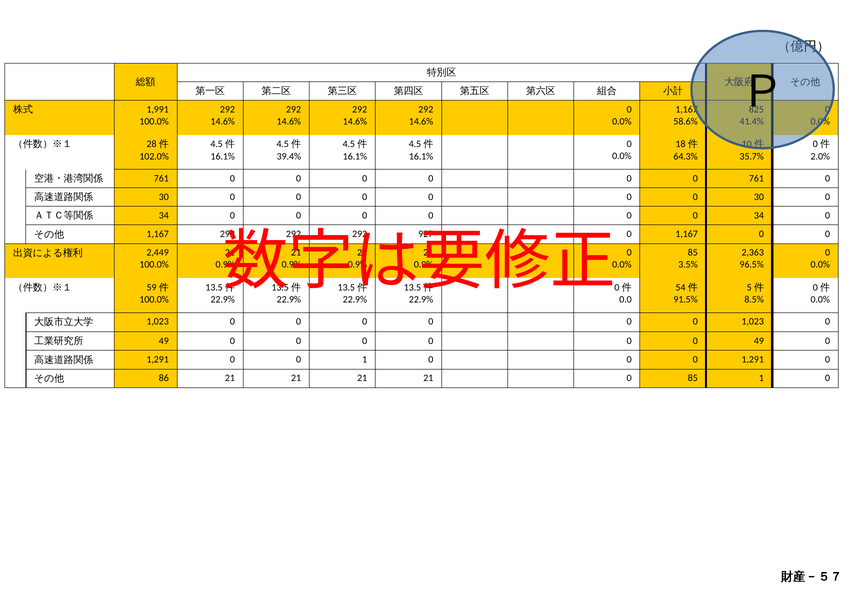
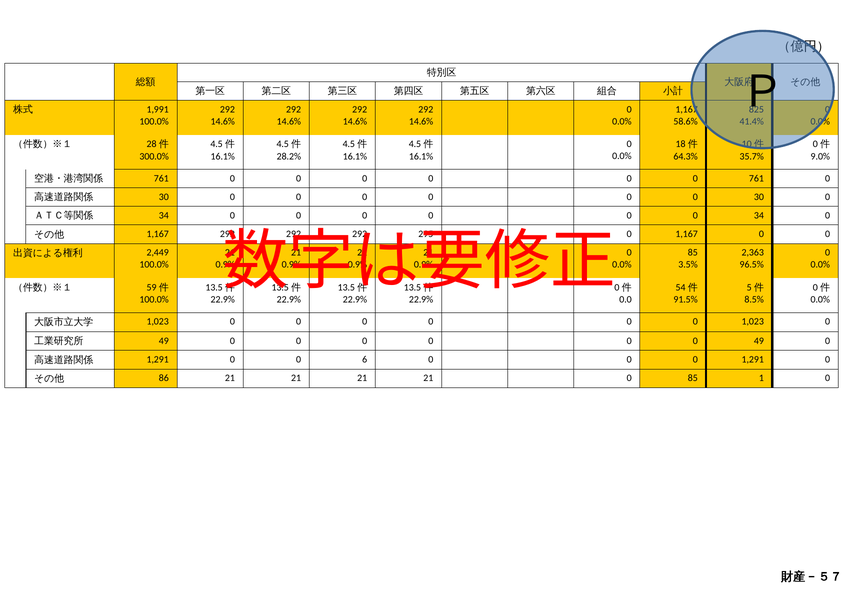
102.0%: 102.0% -> 300.0%
39.4%: 39.4% -> 28.2%
2.0%: 2.0% -> 9.0%
927: 927 -> 295
0 1: 1 -> 6
